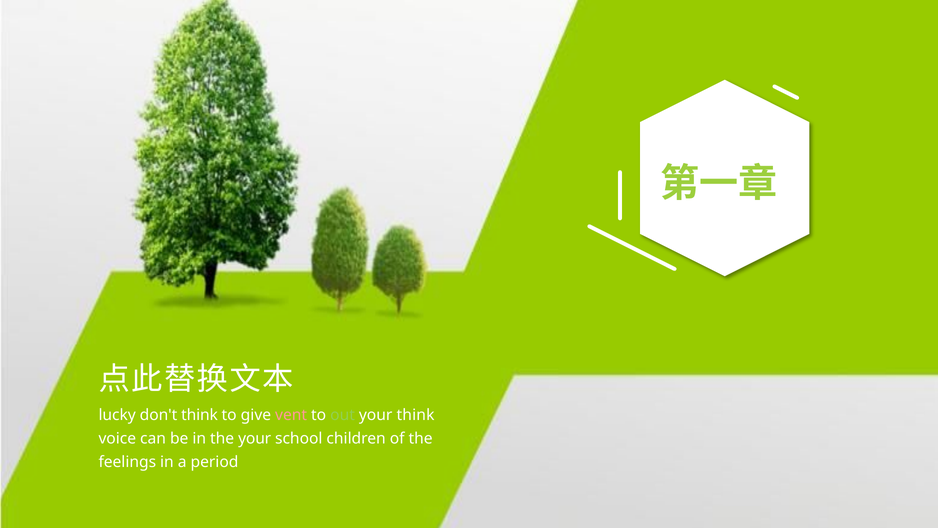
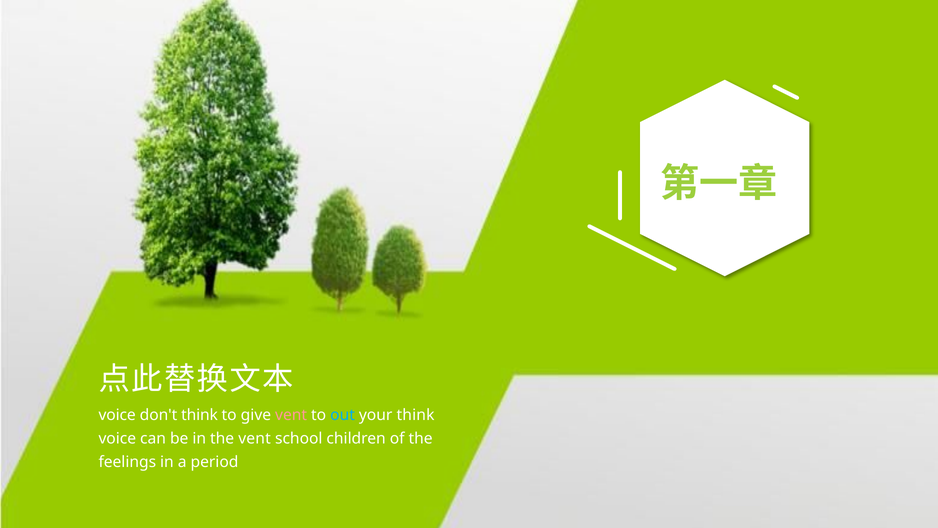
lucky at (117, 415): lucky -> voice
out colour: light green -> light blue
the your: your -> vent
